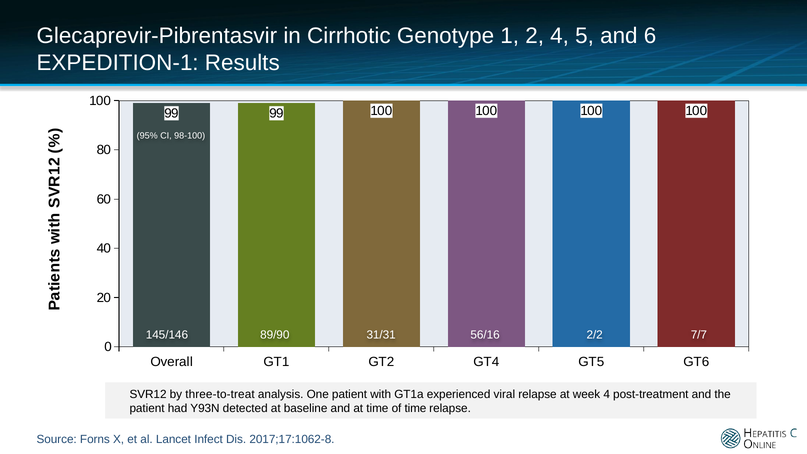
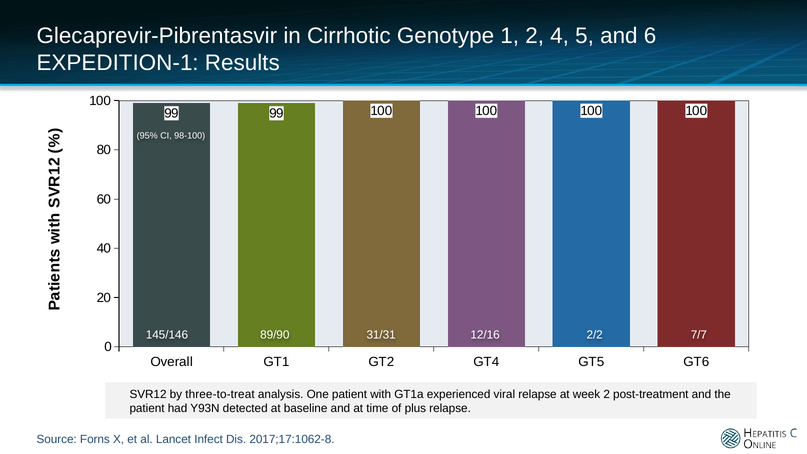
56/16: 56/16 -> 12/16
week 4: 4 -> 2
of time: time -> plus
